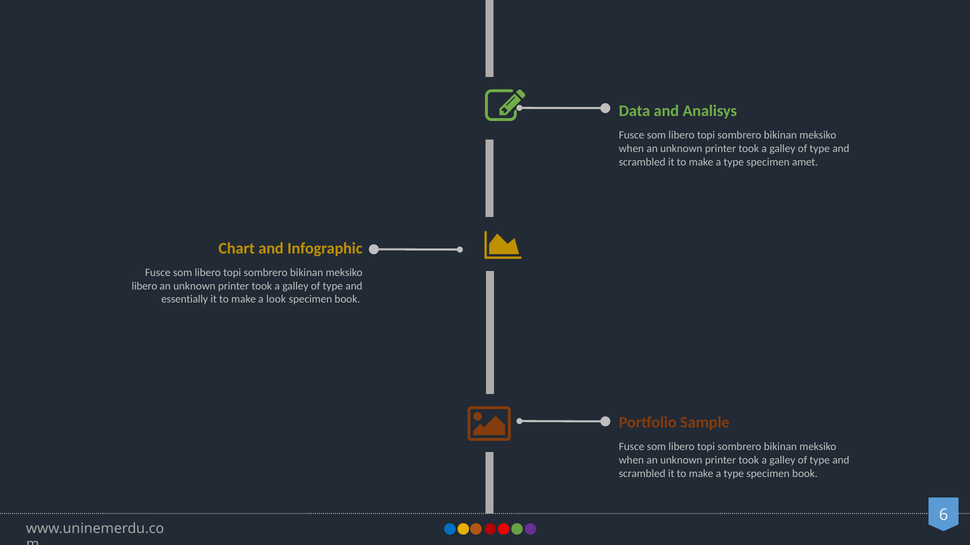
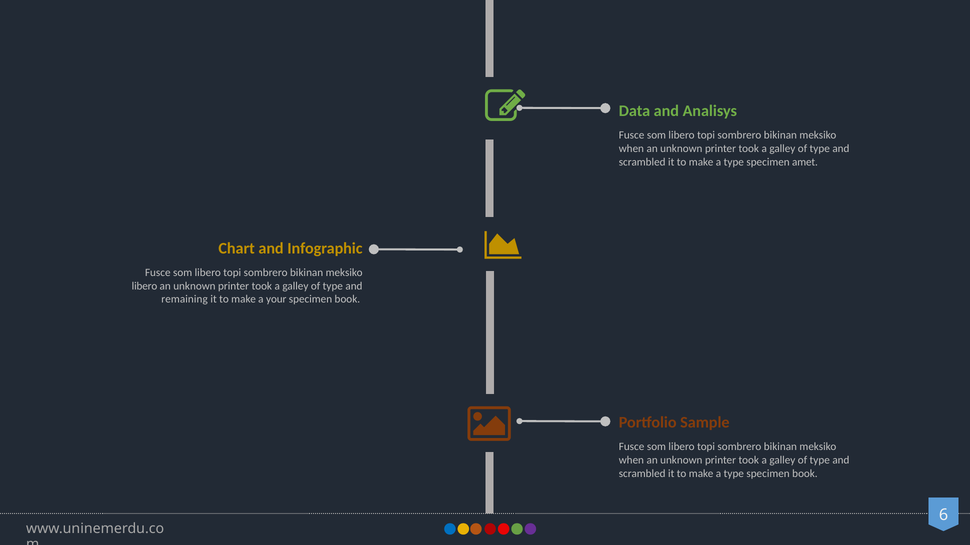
essentially: essentially -> remaining
look: look -> your
